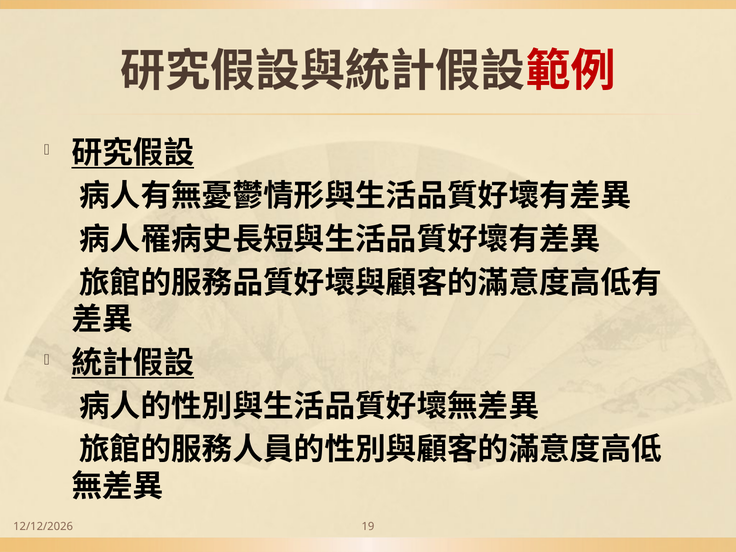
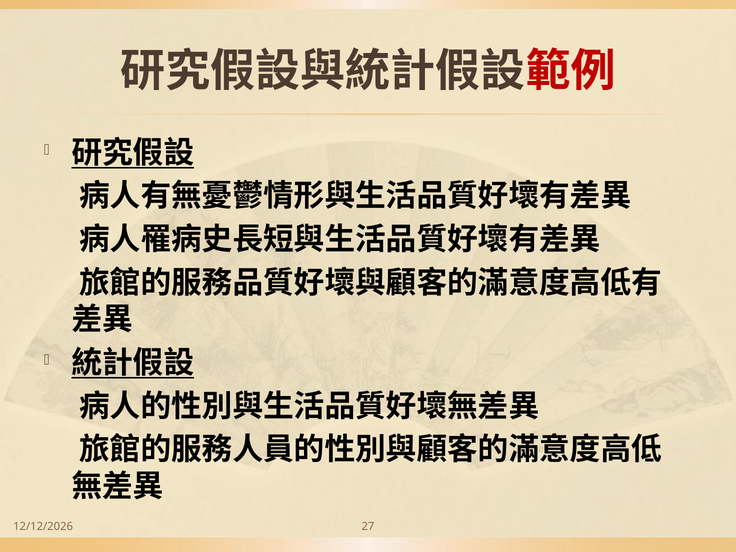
19: 19 -> 27
